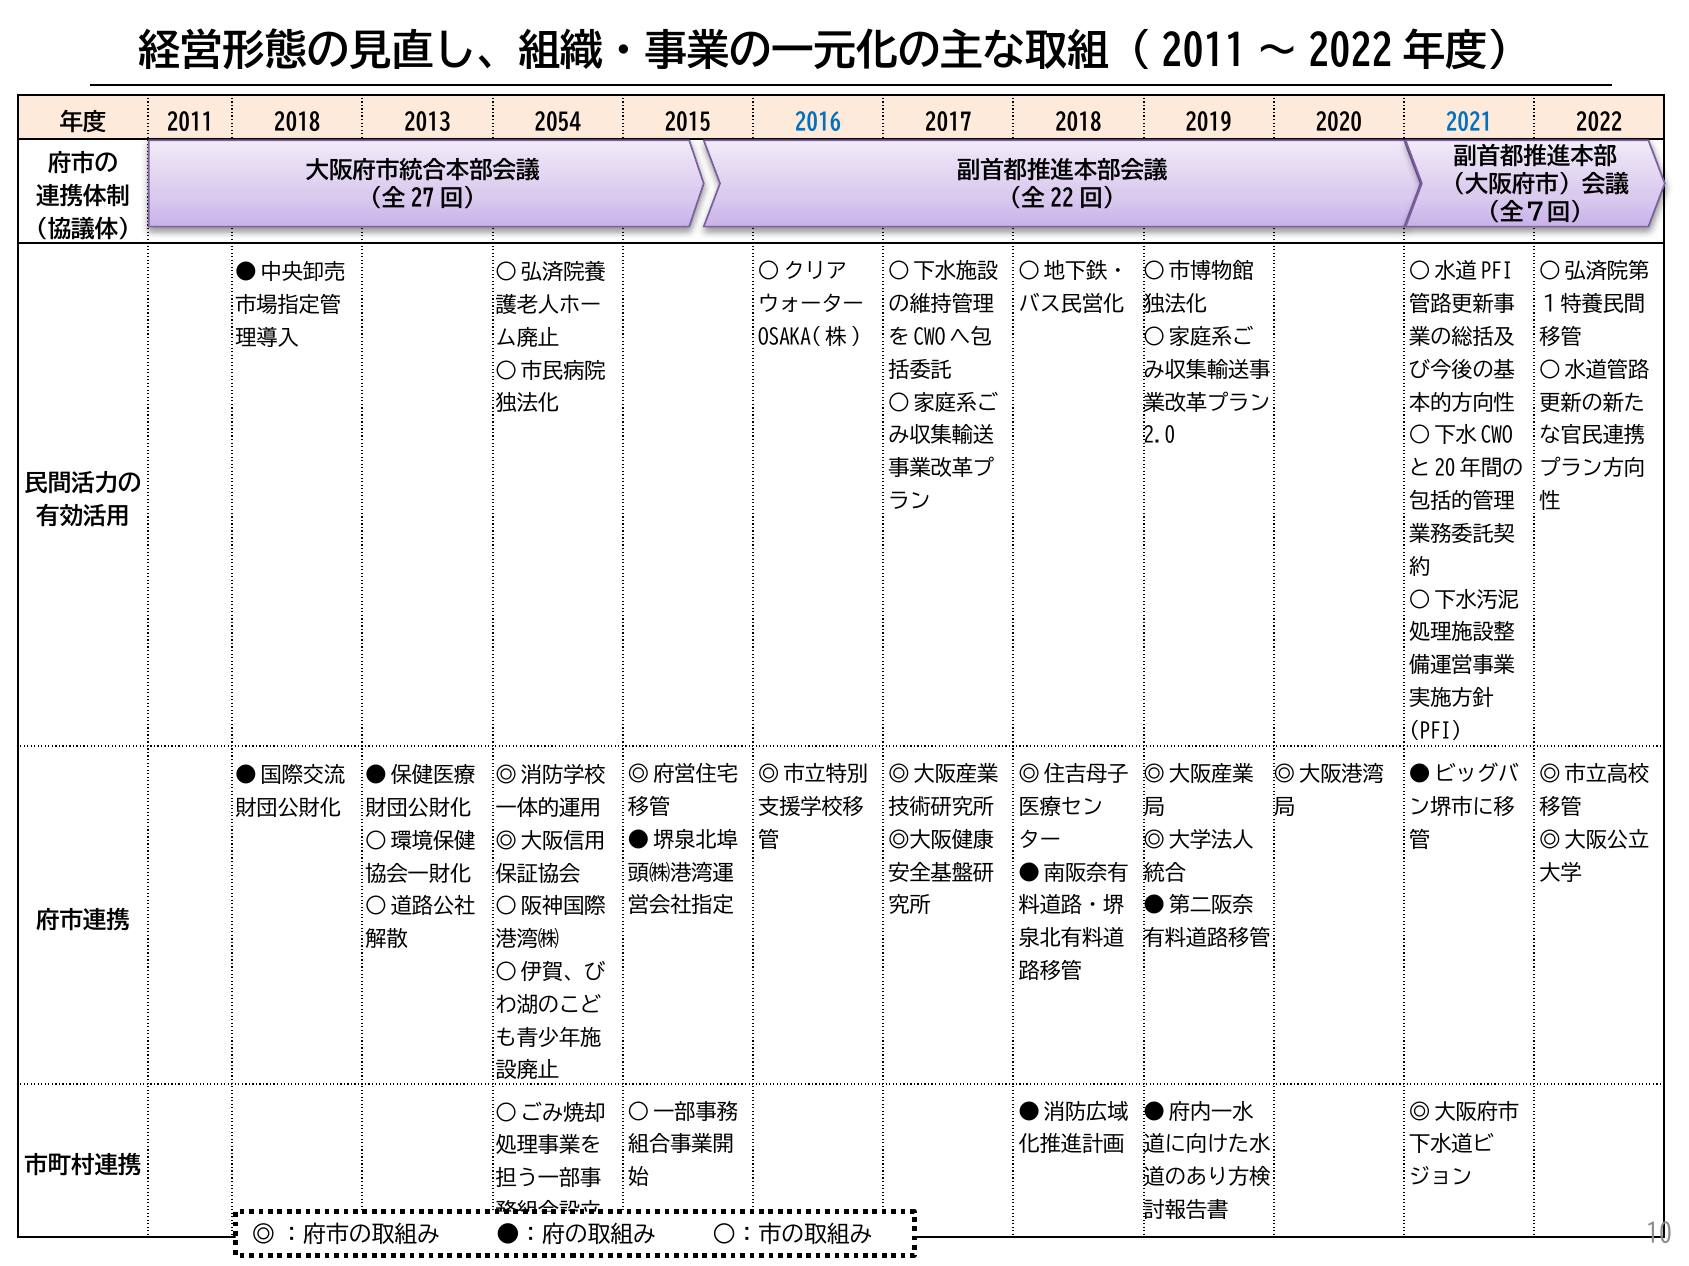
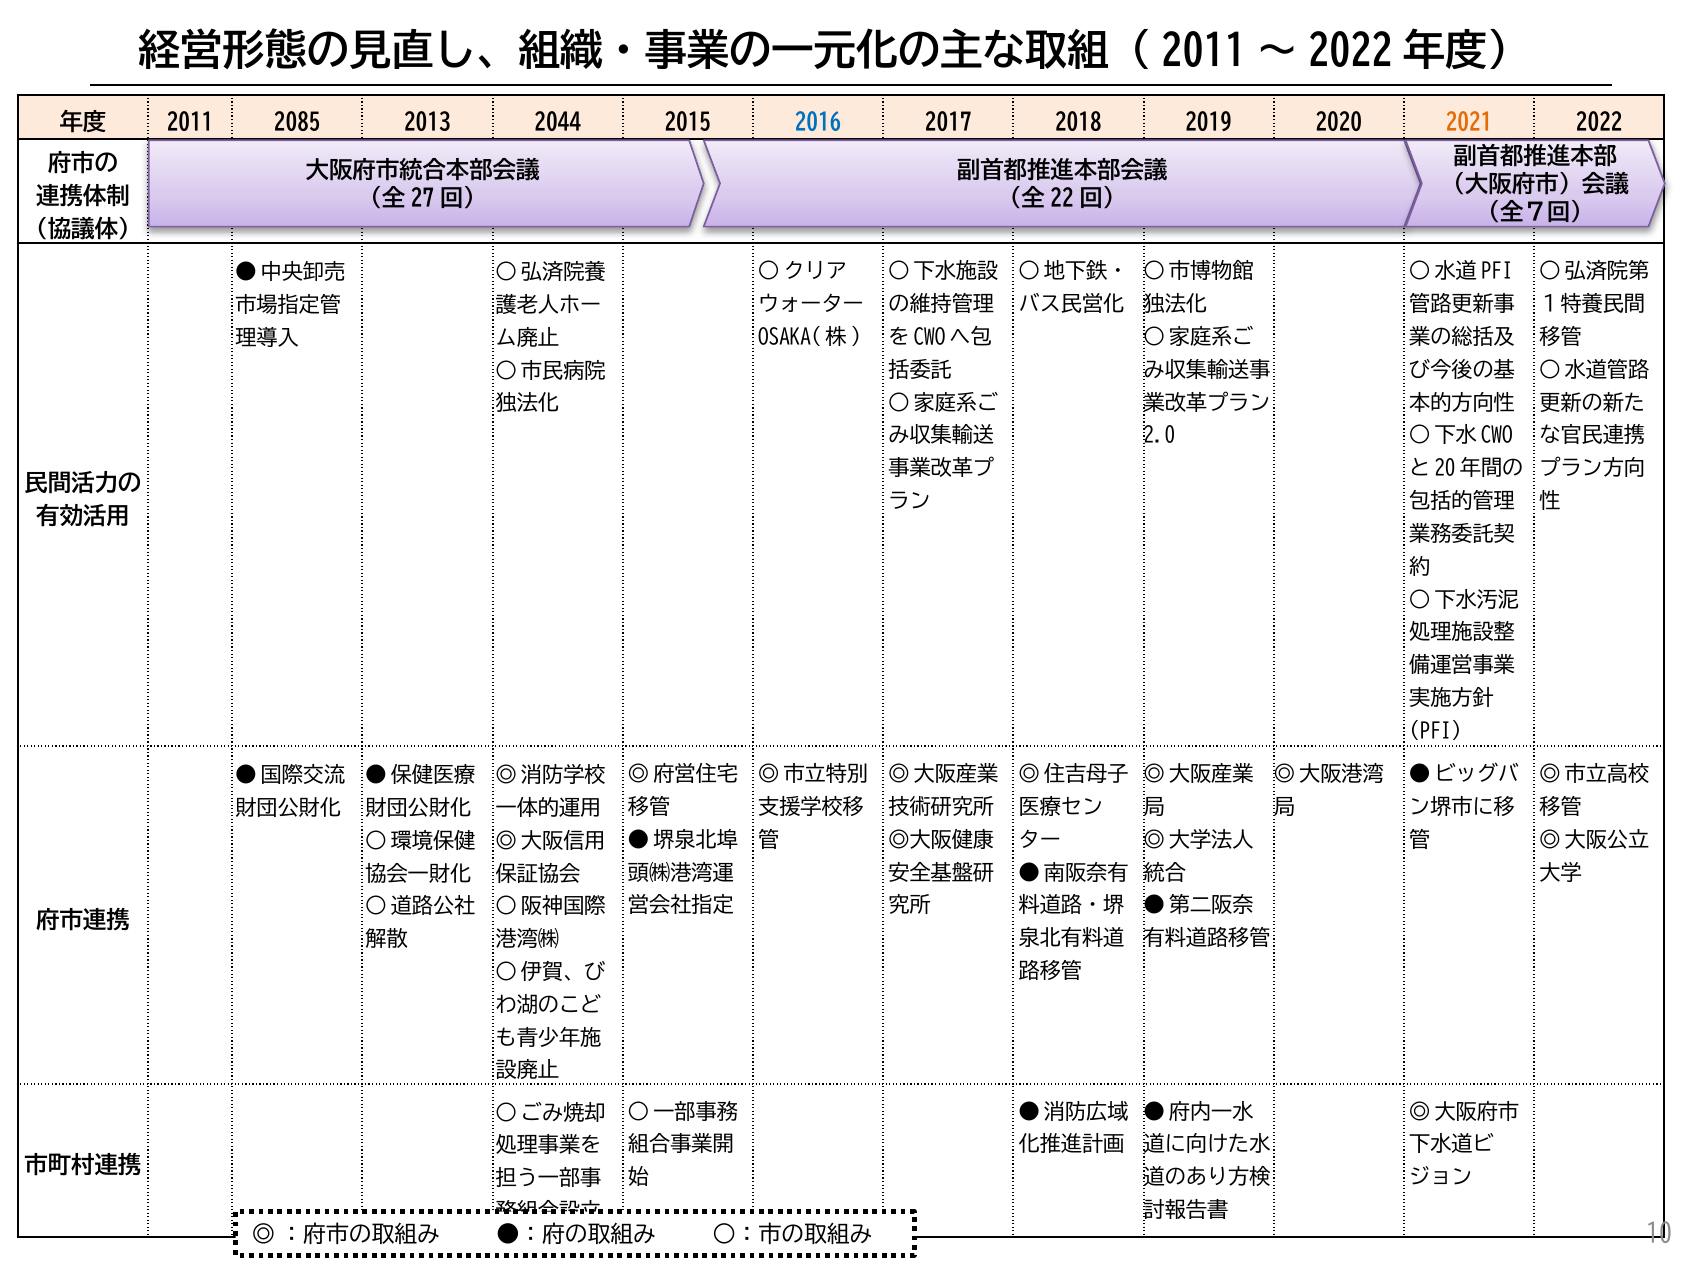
2011 2018: 2018 -> 2085
2054: 2054 -> 2044
2021 colour: blue -> orange
